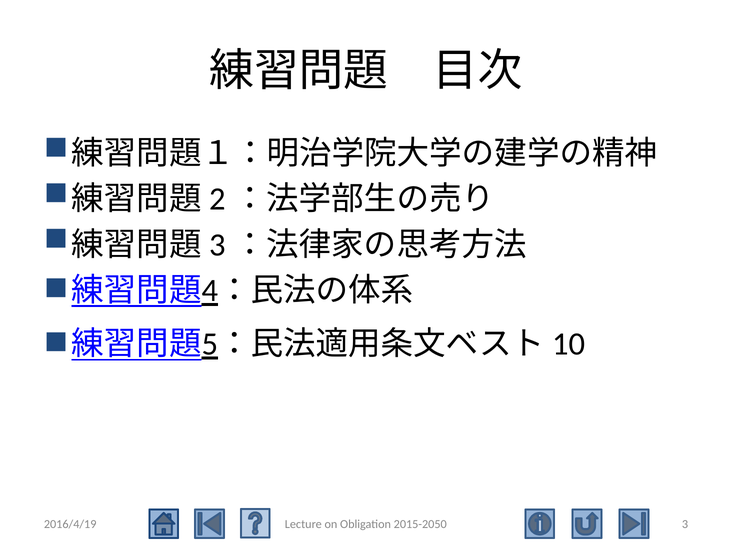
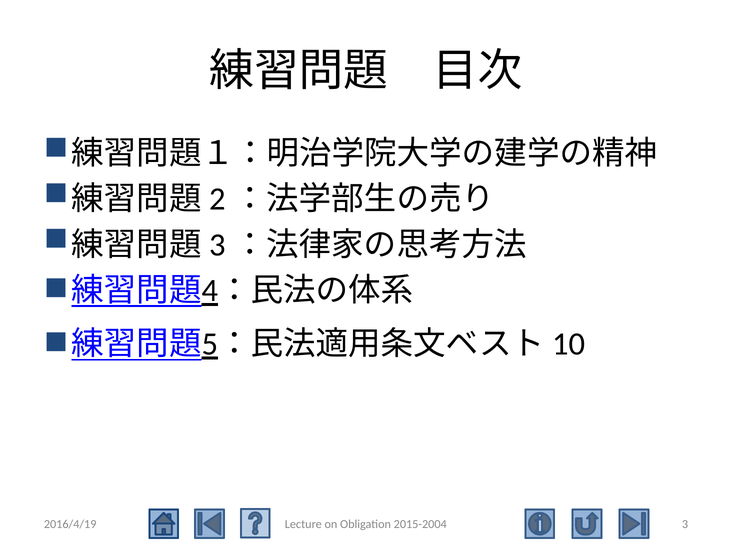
2015-2050: 2015-2050 -> 2015-2004
